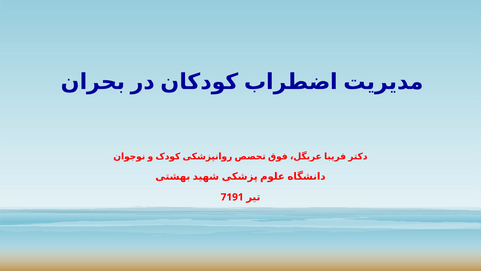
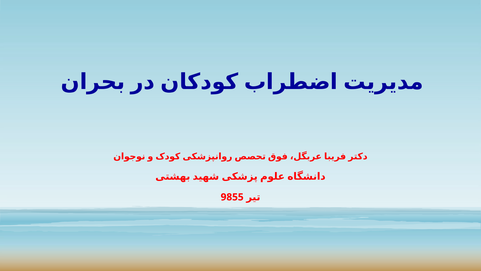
7191: 7191 -> 9855
